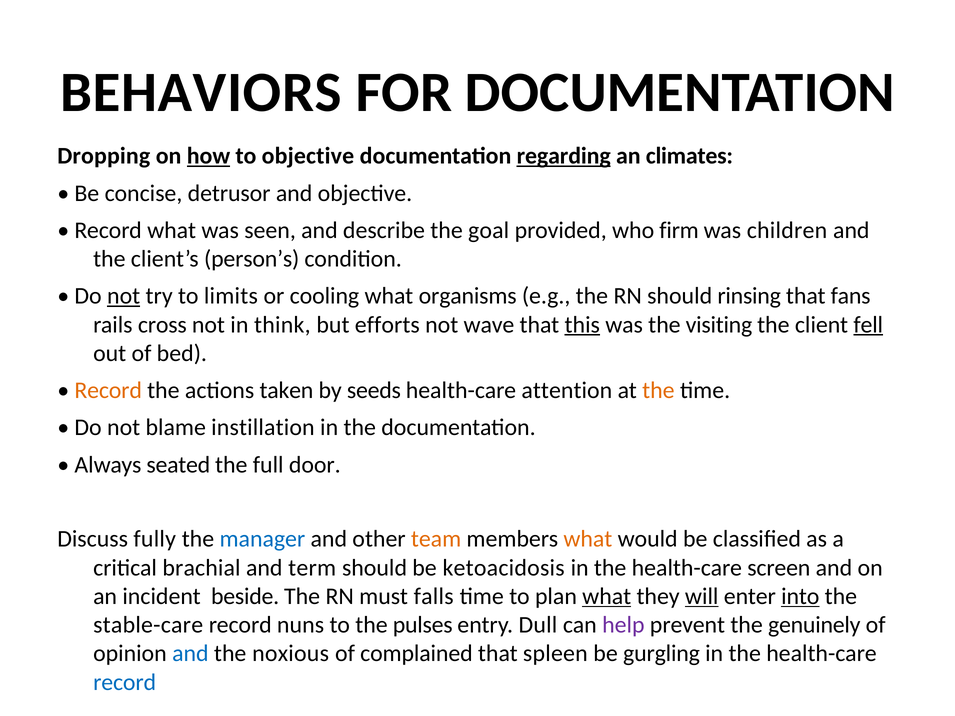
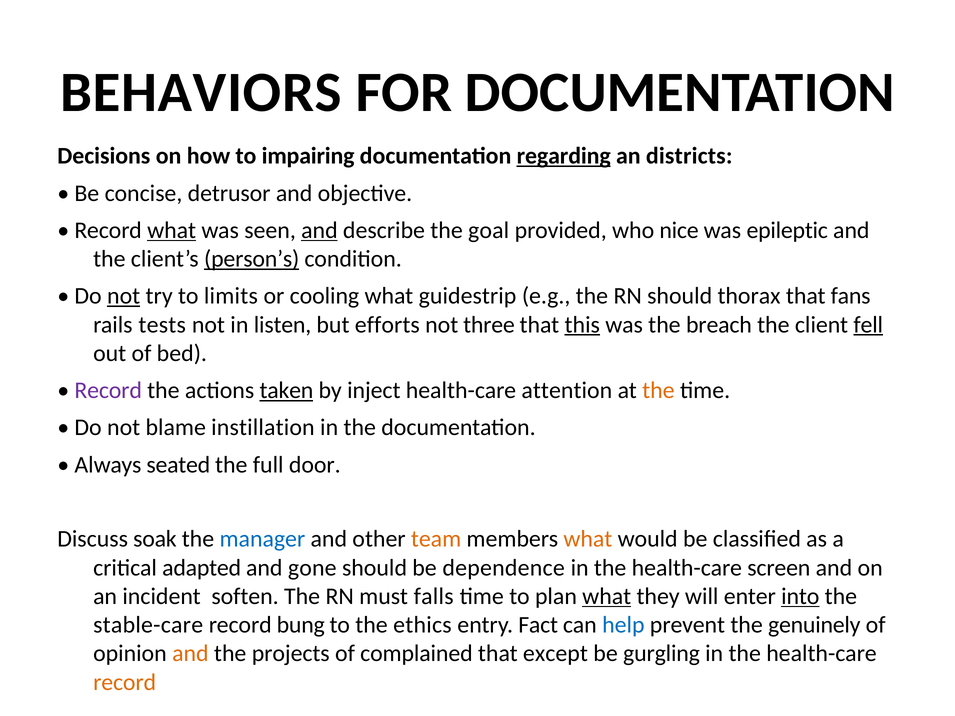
Dropping: Dropping -> Decisions
how underline: present -> none
to objective: objective -> impairing
climates: climates -> districts
what at (172, 230) underline: none -> present
and at (319, 230) underline: none -> present
firm: firm -> nice
children: children -> epileptic
person’s underline: none -> present
organisms: organisms -> guidestrip
rinsing: rinsing -> thorax
cross: cross -> tests
think: think -> listen
wave: wave -> three
visiting: visiting -> breach
Record at (108, 391) colour: orange -> purple
taken underline: none -> present
seeds: seeds -> inject
fully: fully -> soak
brachial: brachial -> adapted
term: term -> gone
ketoacidosis: ketoacidosis -> dependence
beside: beside -> soften
will underline: present -> none
nuns: nuns -> bung
pulses: pulses -> ethics
Dull: Dull -> Fact
help colour: purple -> blue
and at (190, 654) colour: blue -> orange
noxious: noxious -> projects
spleen: spleen -> except
record at (125, 682) colour: blue -> orange
